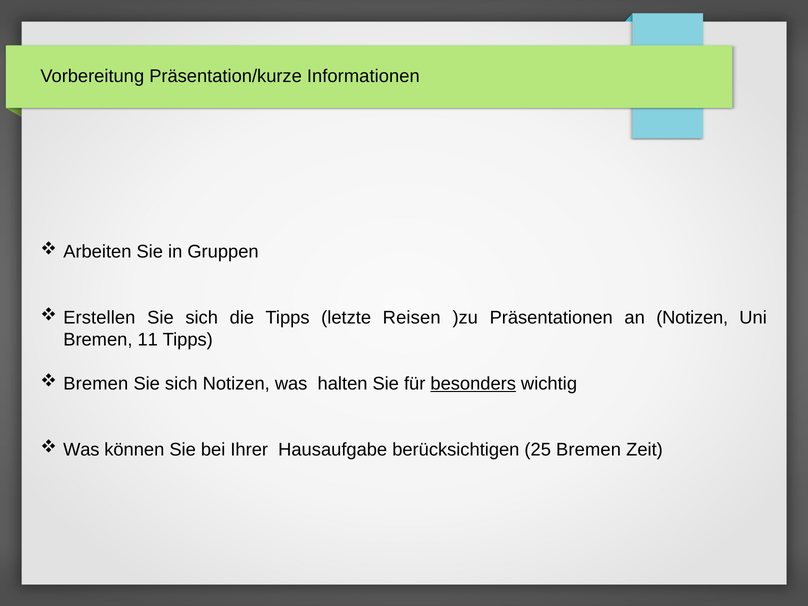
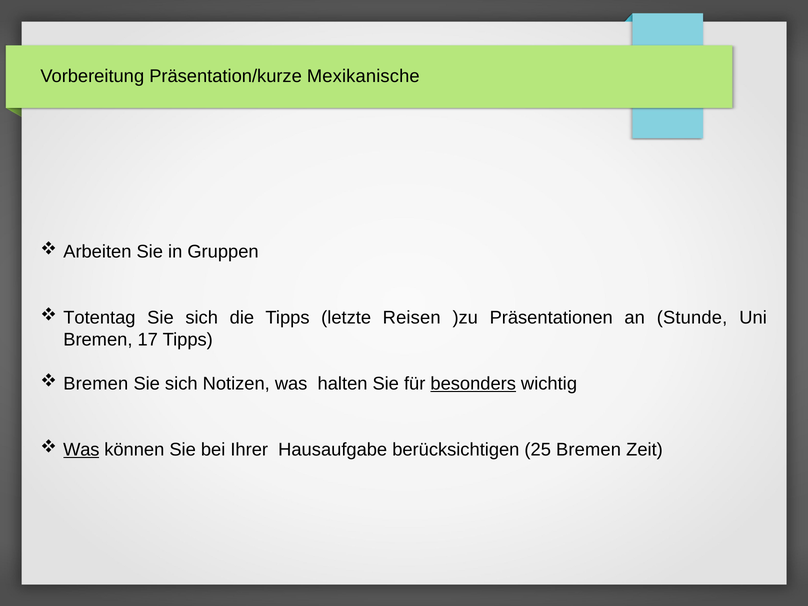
Informationen: Informationen -> Mexikanische
Erstellen: Erstellen -> Totentag
an Notizen: Notizen -> Stunde
11: 11 -> 17
Was at (81, 450) underline: none -> present
